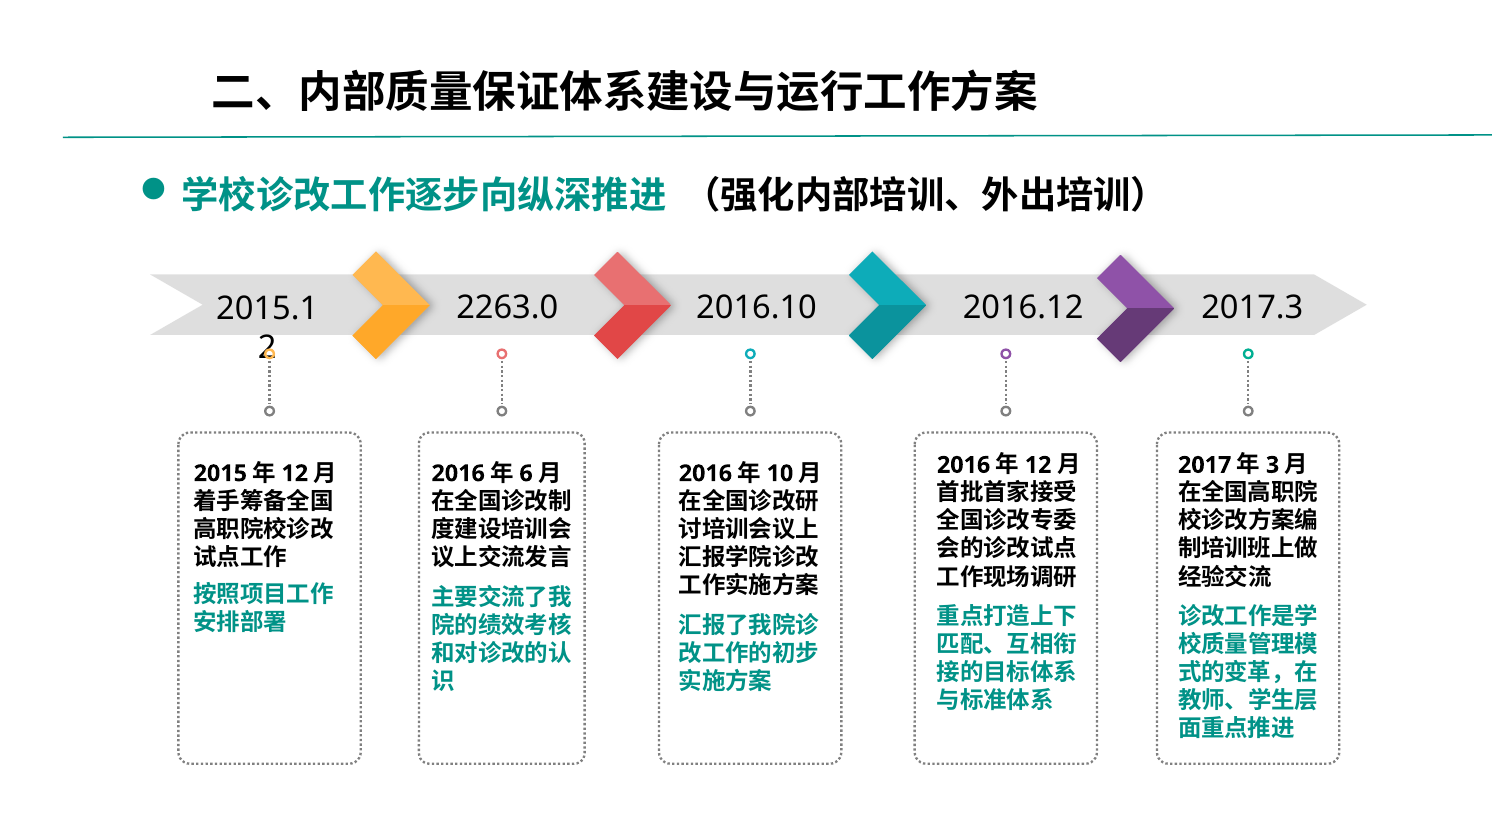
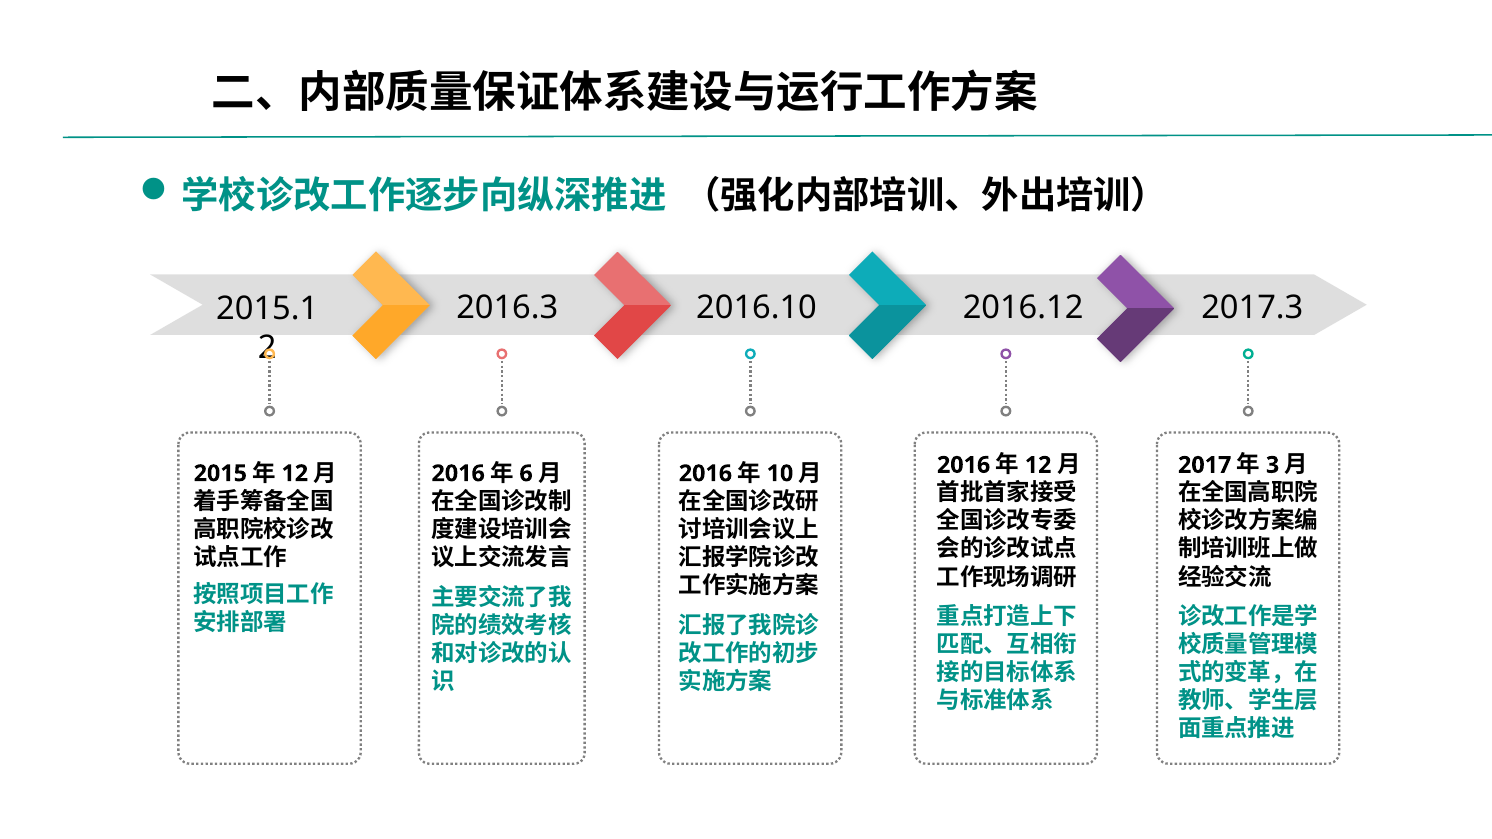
2263.0: 2263.0 -> 2016.3
